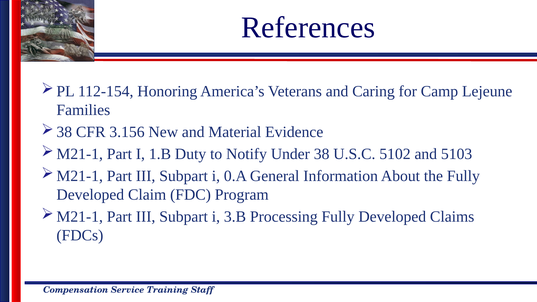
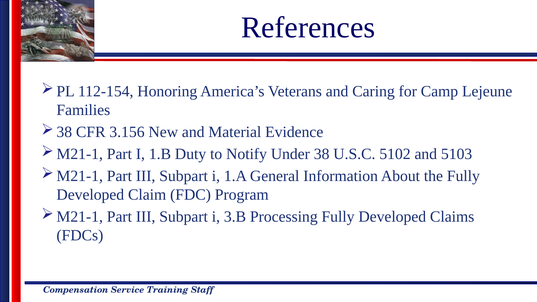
0.A: 0.A -> 1.A
